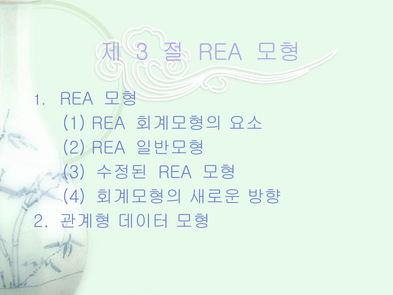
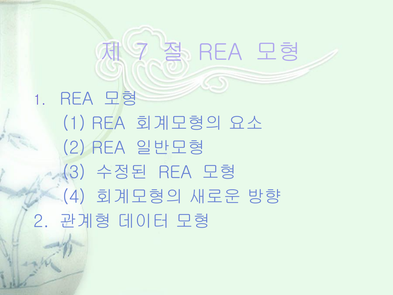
3 at (142, 52): 3 -> 7
